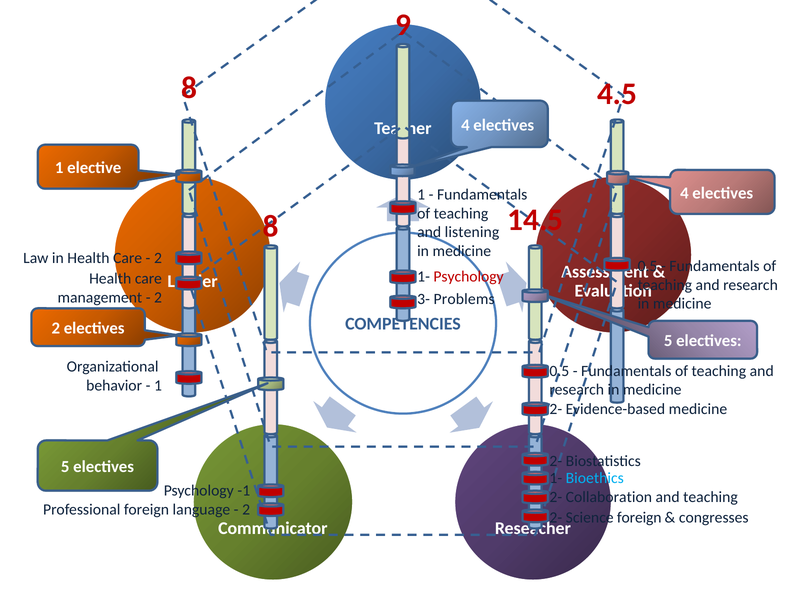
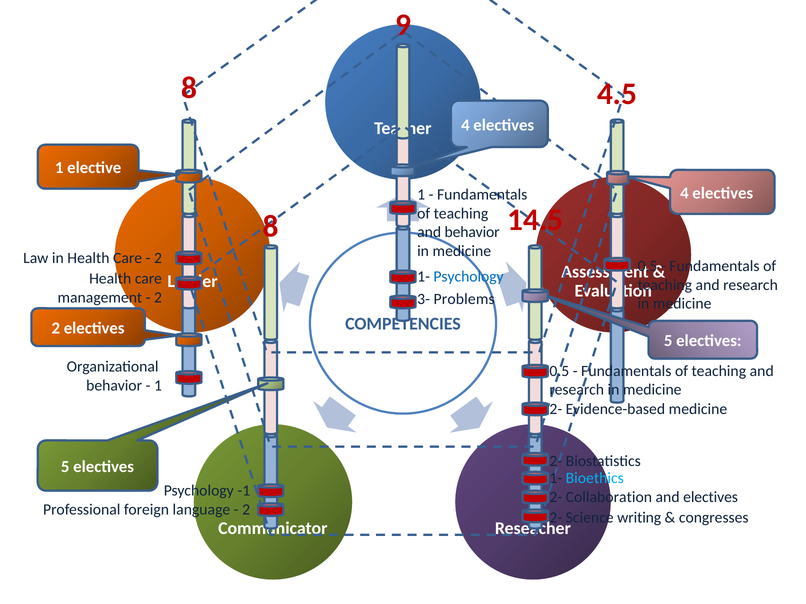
and listening: listening -> behavior
Psychology at (469, 277) colour: red -> blue
and teaching: teaching -> electives
Science foreign: foreign -> writing
